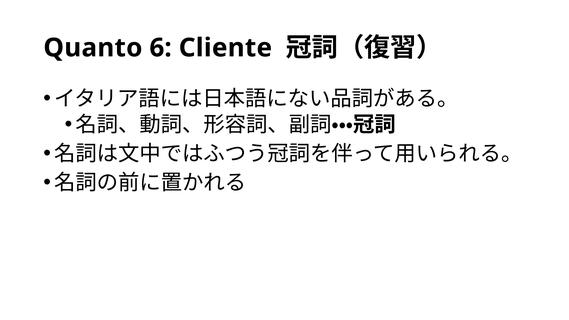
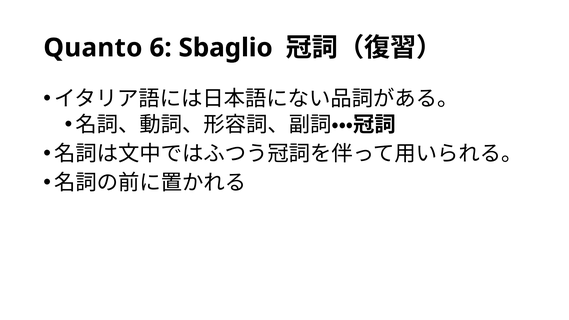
Cliente: Cliente -> Sbaglio
